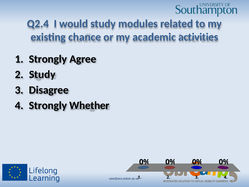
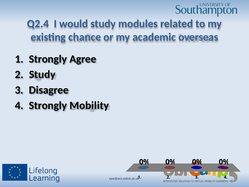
activities: activities -> overseas
Whether: Whether -> Mobility
